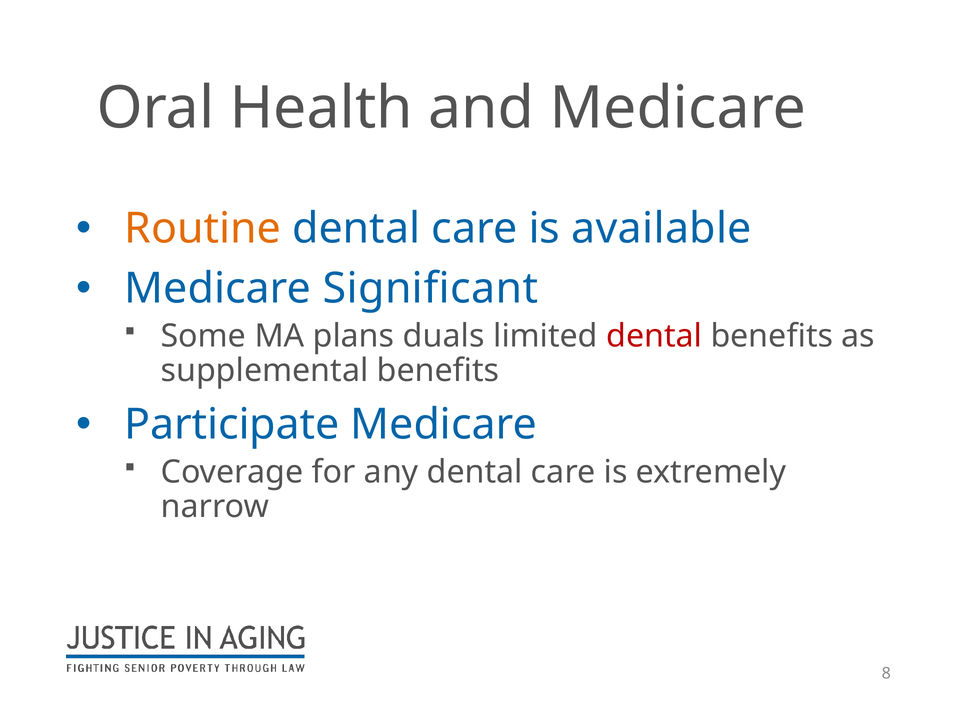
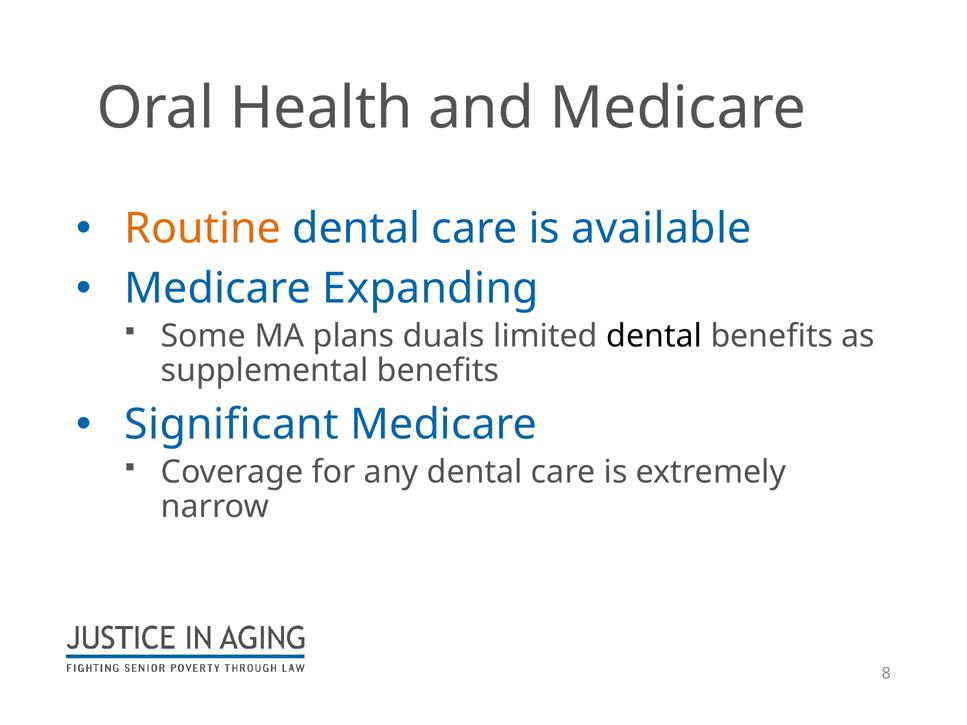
Significant: Significant -> Expanding
dental at (654, 336) colour: red -> black
Participate: Participate -> Significant
